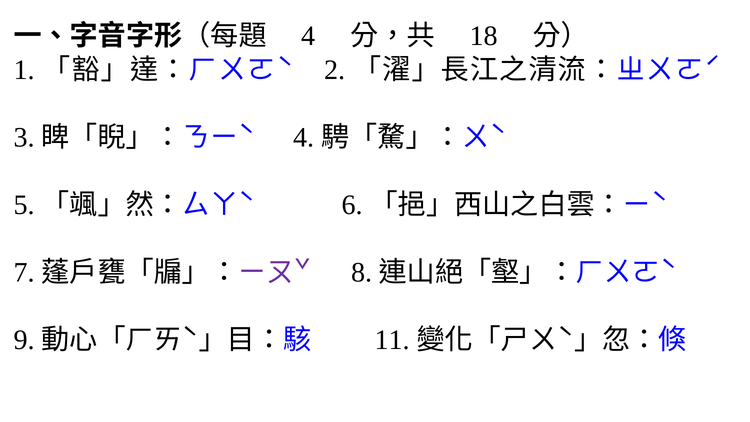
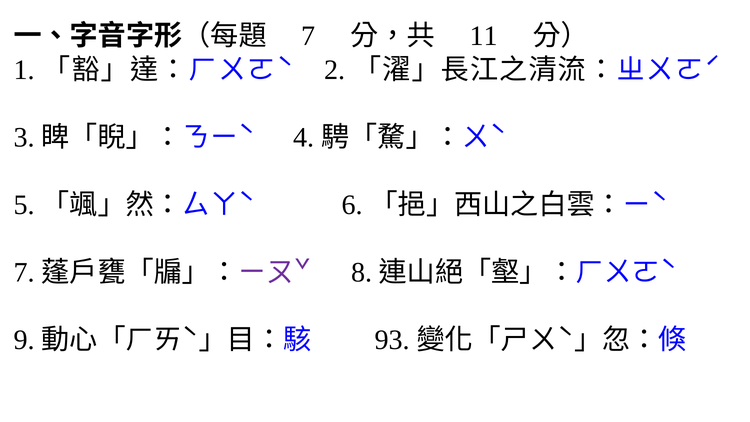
4 at (309, 36): 4 -> 7
18: 18 -> 11
11: 11 -> 93
